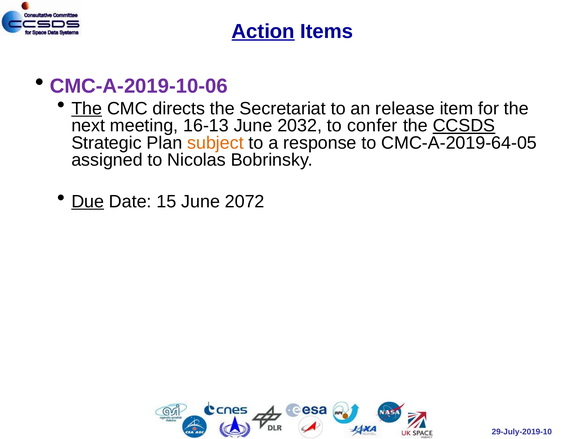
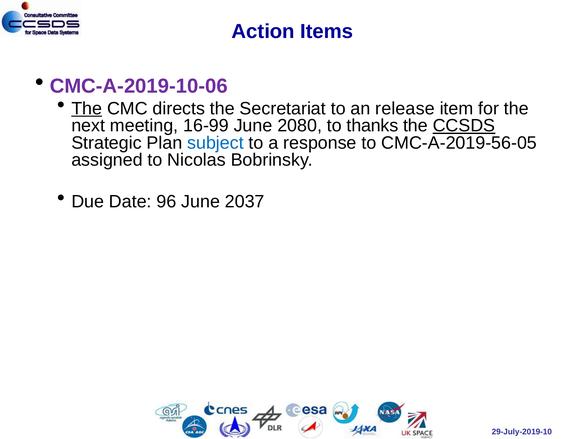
Action underline: present -> none
16-13: 16-13 -> 16-99
2032: 2032 -> 2080
confer: confer -> thanks
subject colour: orange -> blue
CMC-A-2019-64-05: CMC-A-2019-64-05 -> CMC-A-2019-56-05
Due underline: present -> none
15: 15 -> 96
2072: 2072 -> 2037
